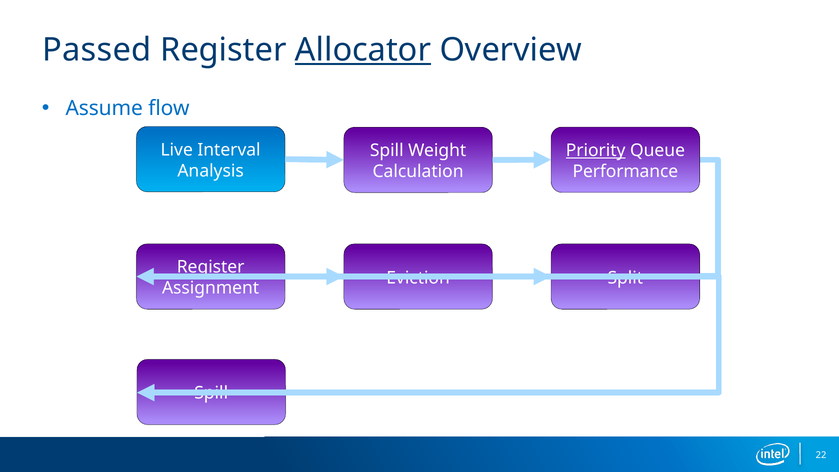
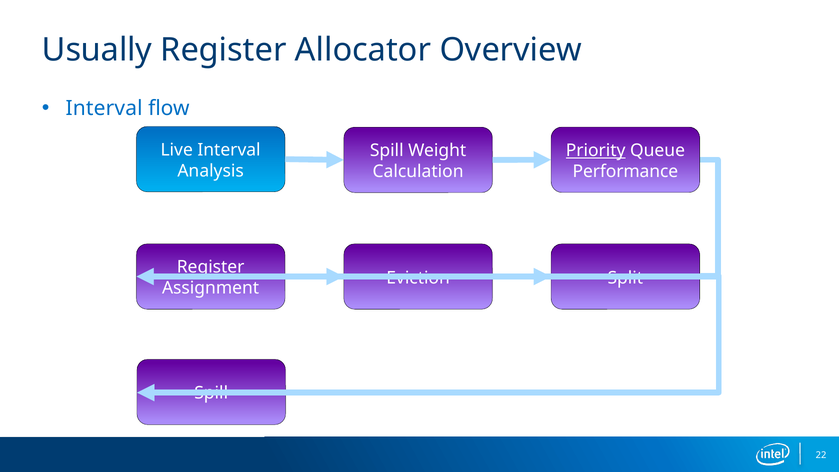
Passed: Passed -> Usually
Allocator underline: present -> none
Assume at (104, 108): Assume -> Interval
